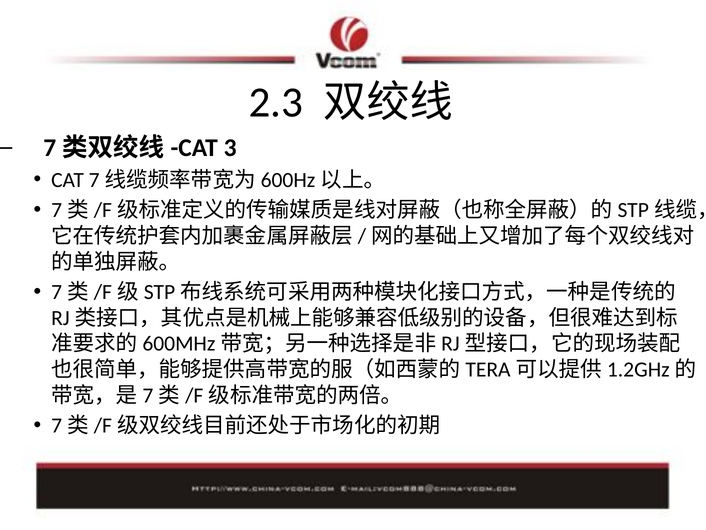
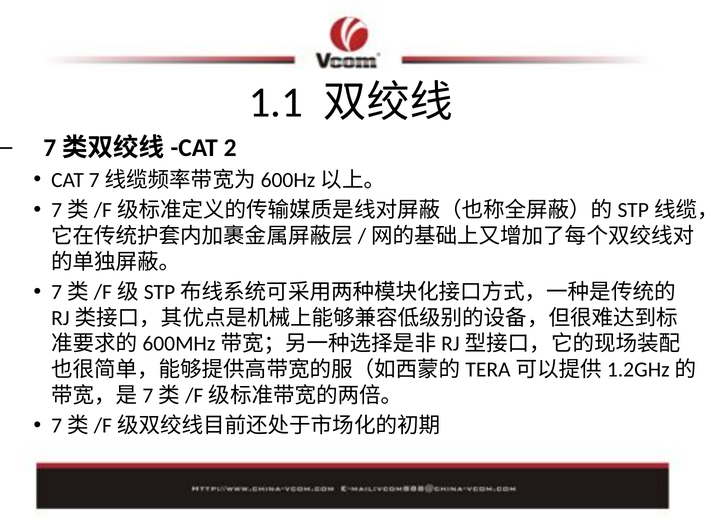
2.3: 2.3 -> 1.1
3: 3 -> 2
